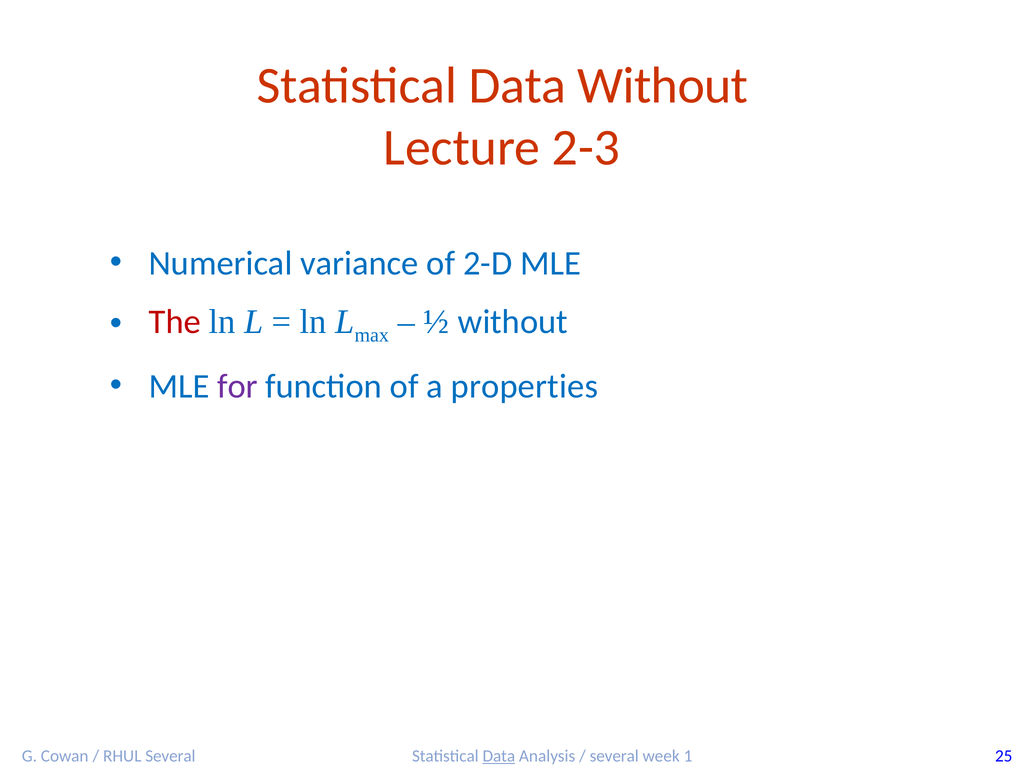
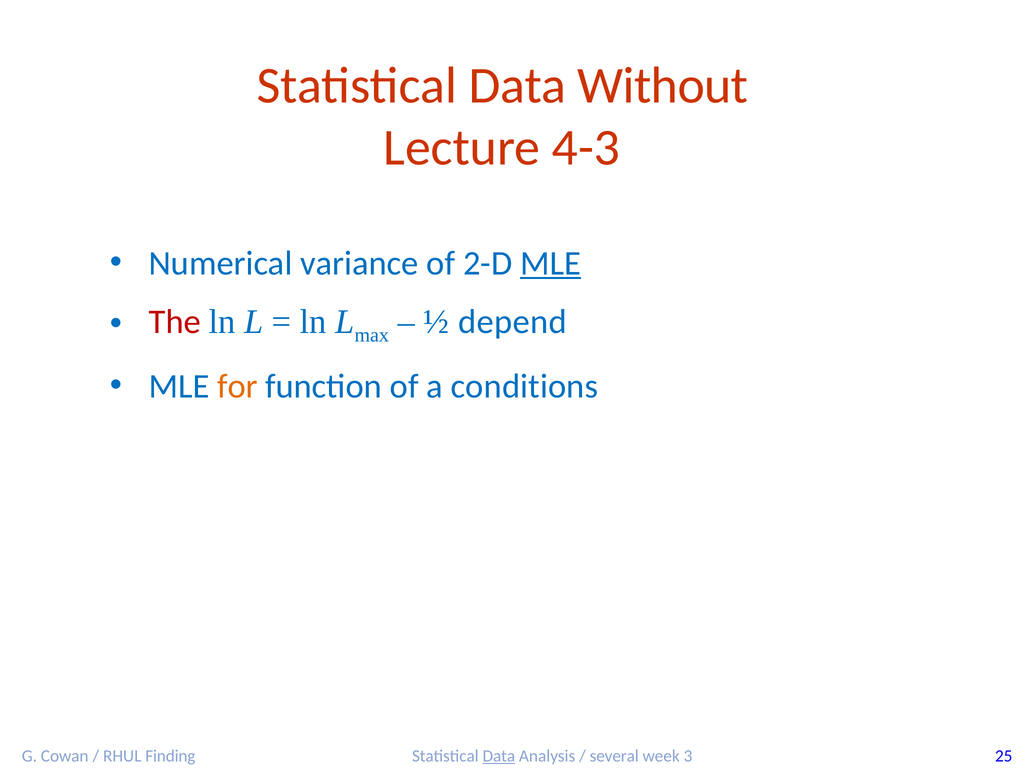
2-3: 2-3 -> 4-3
MLE at (551, 263) underline: none -> present
½ without: without -> depend
for colour: purple -> orange
properties: properties -> conditions
RHUL Several: Several -> Finding
1: 1 -> 3
